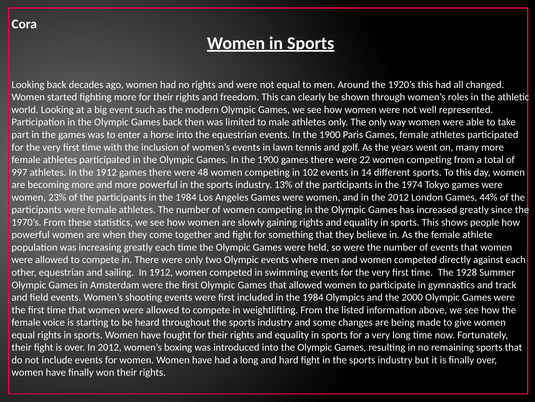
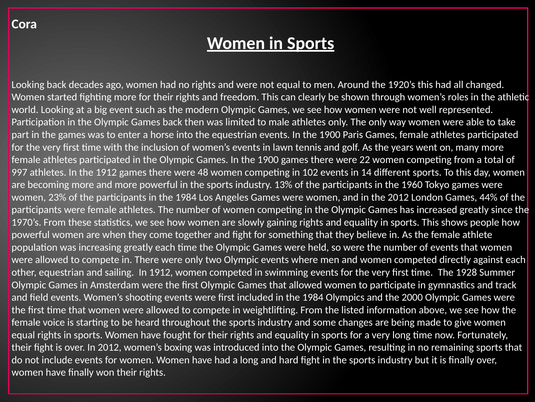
1974: 1974 -> 1960
